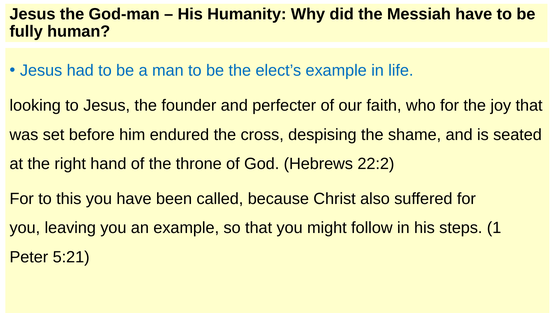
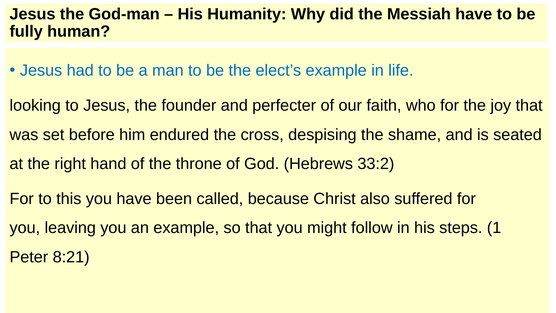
22:2: 22:2 -> 33:2
5:21: 5:21 -> 8:21
